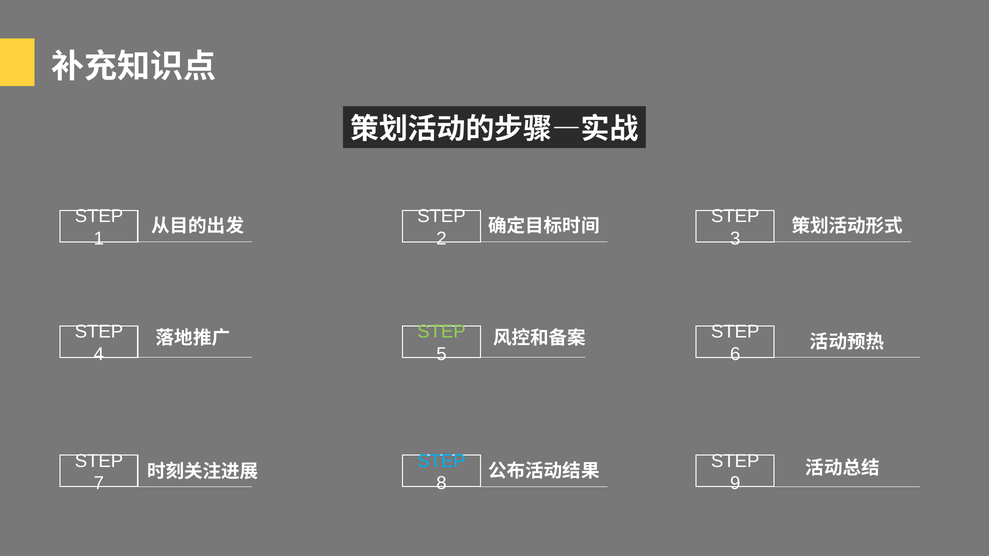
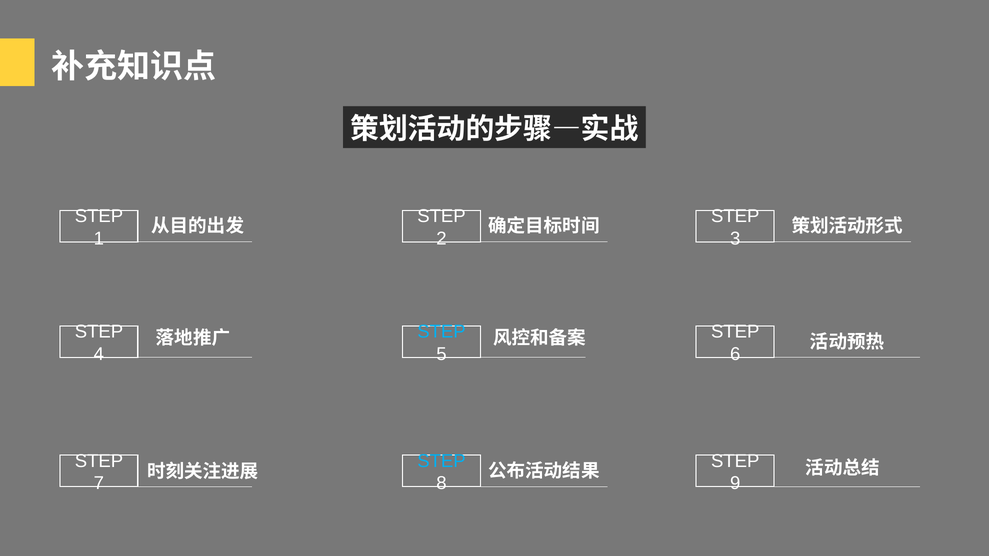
STEP at (441, 332) colour: light green -> light blue
